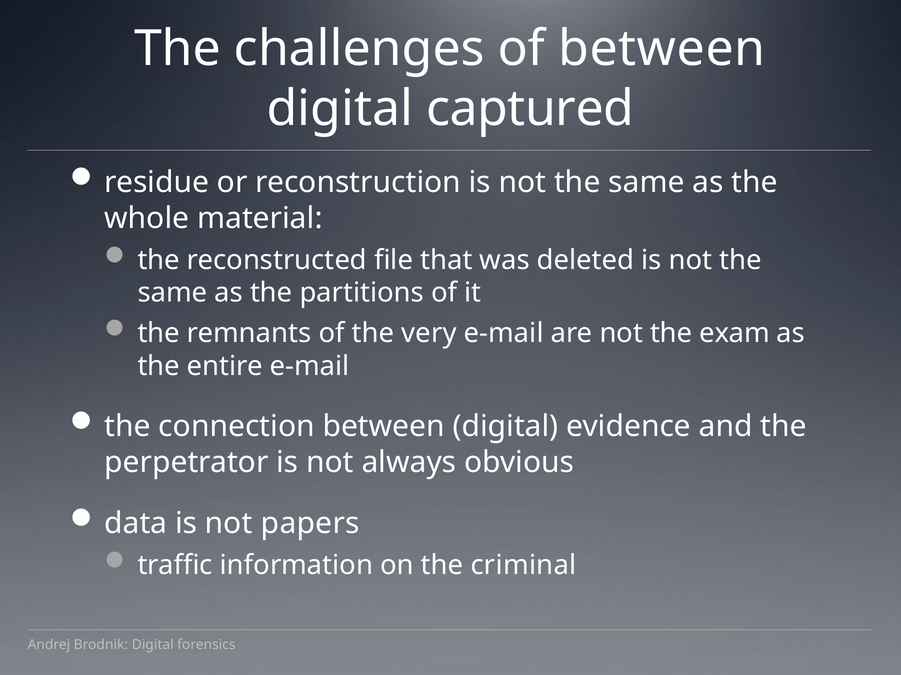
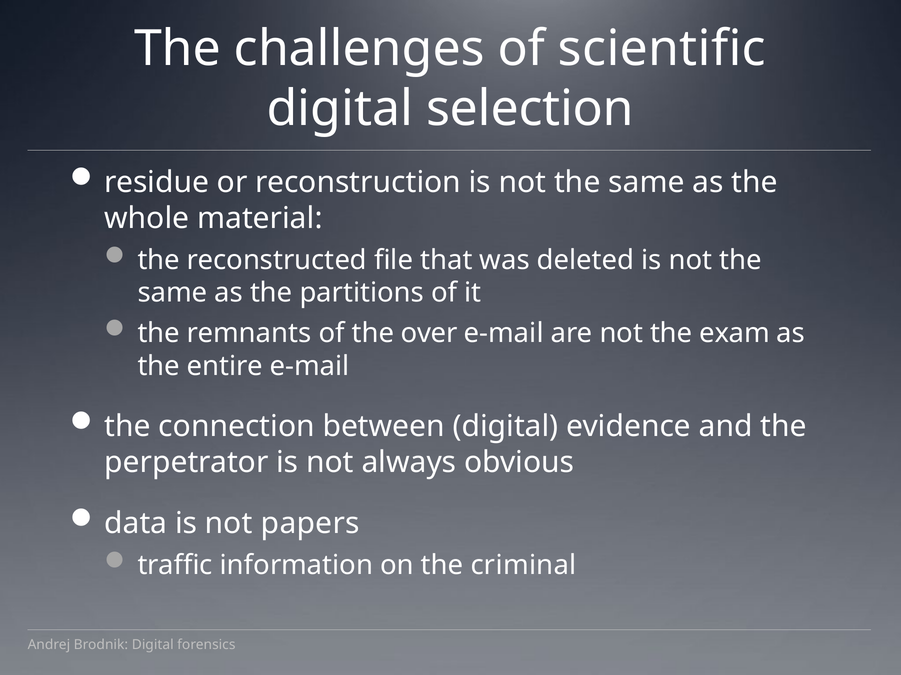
of between: between -> scientific
captured: captured -> selection
very: very -> over
